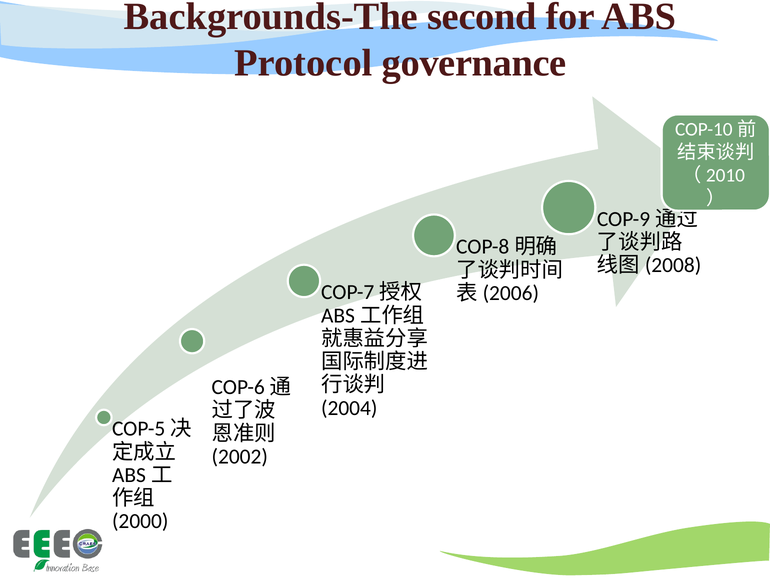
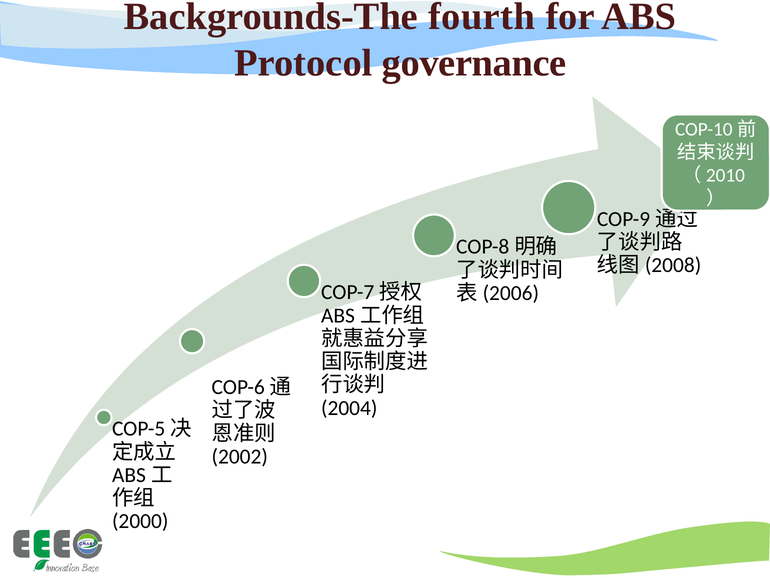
second: second -> fourth
